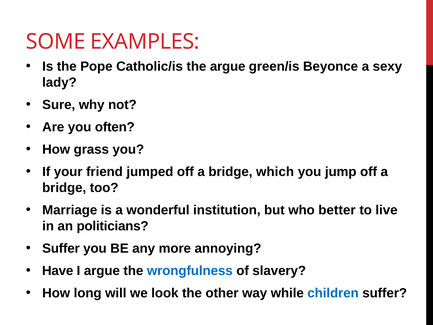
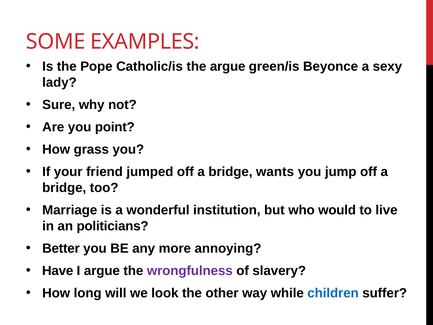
often: often -> point
which: which -> wants
better: better -> would
Suffer at (61, 248): Suffer -> Better
wrongfulness colour: blue -> purple
